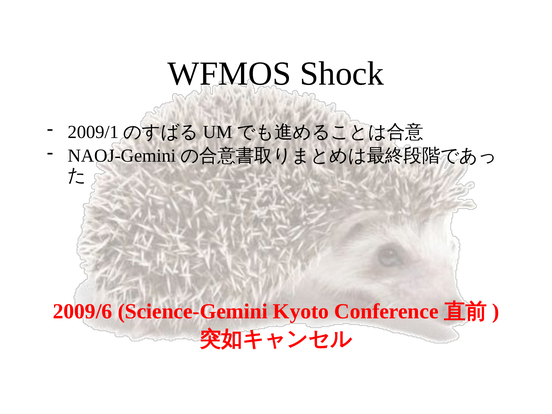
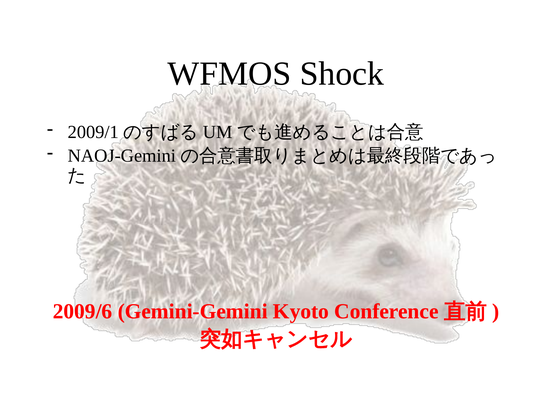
Science-Gemini: Science-Gemini -> Gemini-Gemini
